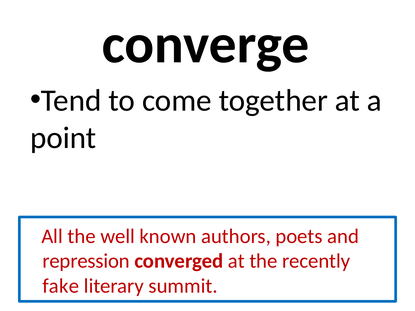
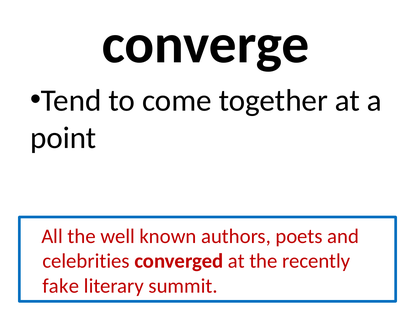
repression: repression -> celebrities
